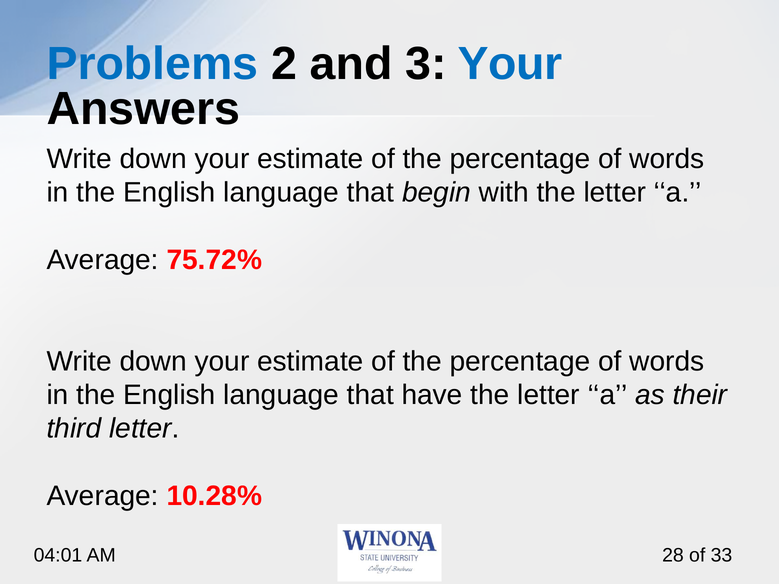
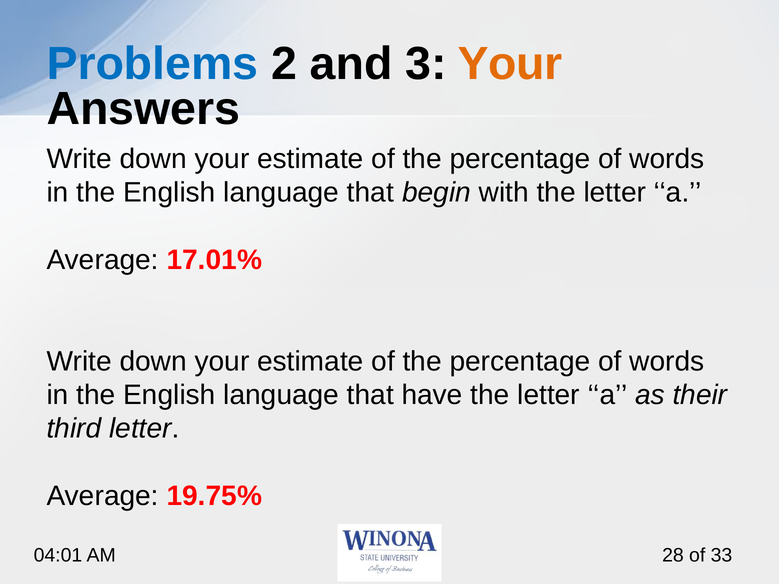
Your at (510, 64) colour: blue -> orange
75.72%: 75.72% -> 17.01%
10.28%: 10.28% -> 19.75%
